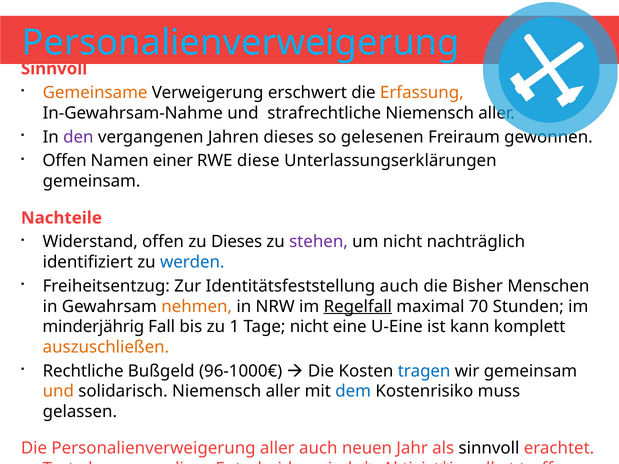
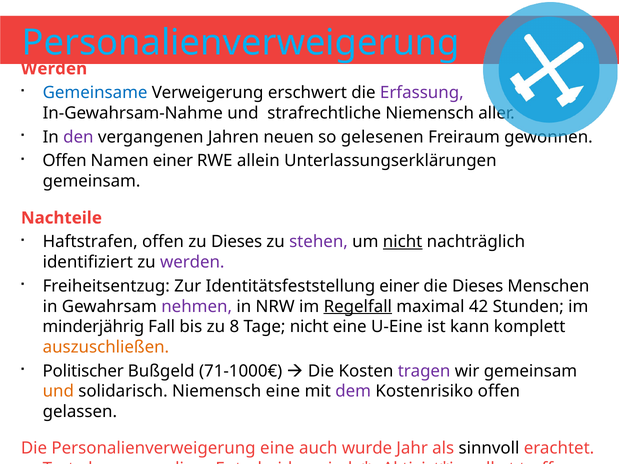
Sinnvoll at (54, 69): Sinnvoll -> Werden
Gemeinsame colour: orange -> blue
Erfassung colour: orange -> purple
Jahren dieses: dieses -> neuen
RWE diese: diese -> allein
Widerstand: Widerstand -> Haftstrafen
nicht at (403, 242) underline: none -> present
werden at (192, 262) colour: blue -> purple
Identitätsfeststellung auch: auch -> einer
die Bisher: Bisher -> Dieses
nehmen colour: orange -> purple
70: 70 -> 42
1: 1 -> 8
Rechtliche: Rechtliche -> Politischer
96-1000€: 96-1000€ -> 71-1000€
tragen colour: blue -> purple
solidarisch Niemensch aller: aller -> eine
dem colour: blue -> purple
Kostenrisiko muss: muss -> offen
Personalienverweigerung aller: aller -> eine
neuen: neuen -> wurde
